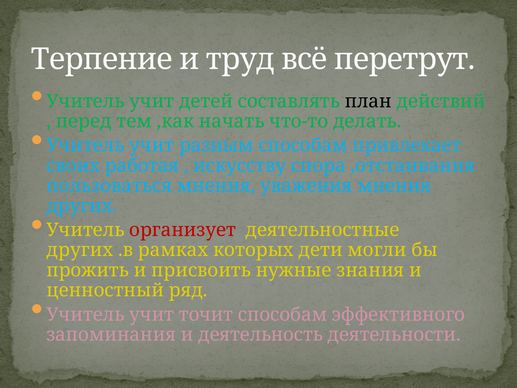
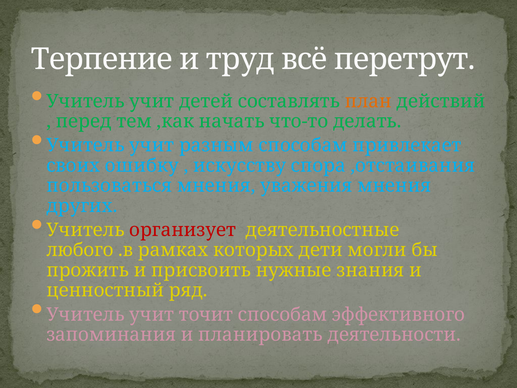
план colour: black -> orange
работая: работая -> ошибку
других at (80, 250): других -> любого
деятельность: деятельность -> планировать
